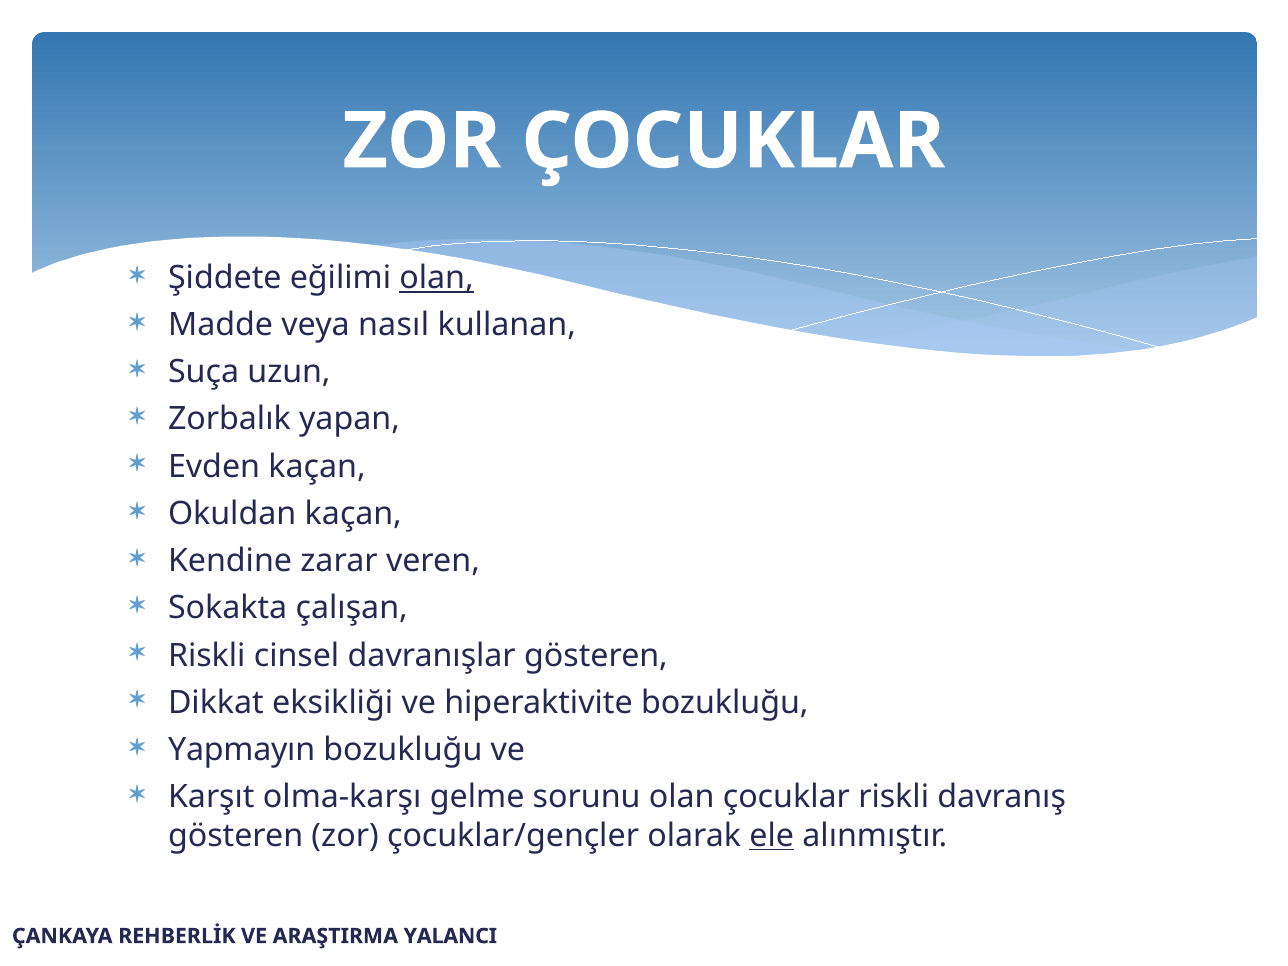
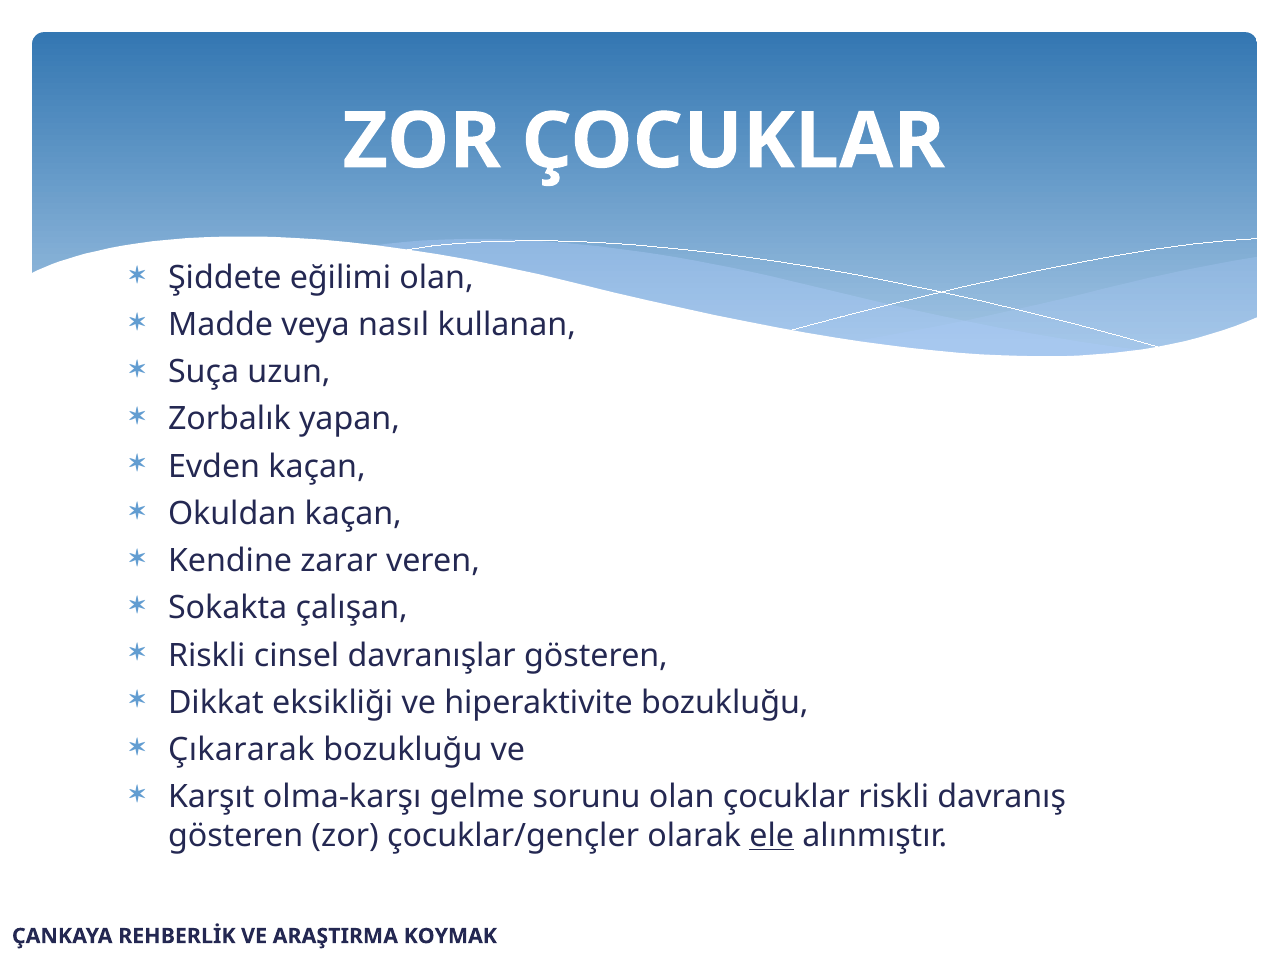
olan at (437, 278) underline: present -> none
Yapmayın: Yapmayın -> Çıkararak
YALANCI: YALANCI -> KOYMAK
